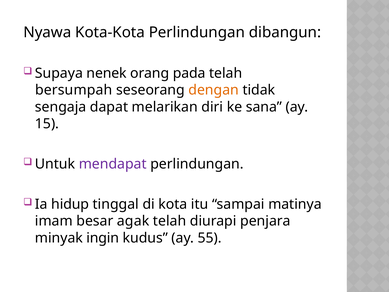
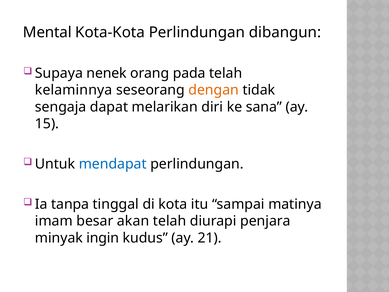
Nyawa: Nyawa -> Mental
bersumpah: bersumpah -> kelaminnya
mendapat colour: purple -> blue
hidup: hidup -> tanpa
agak: agak -> akan
55: 55 -> 21
